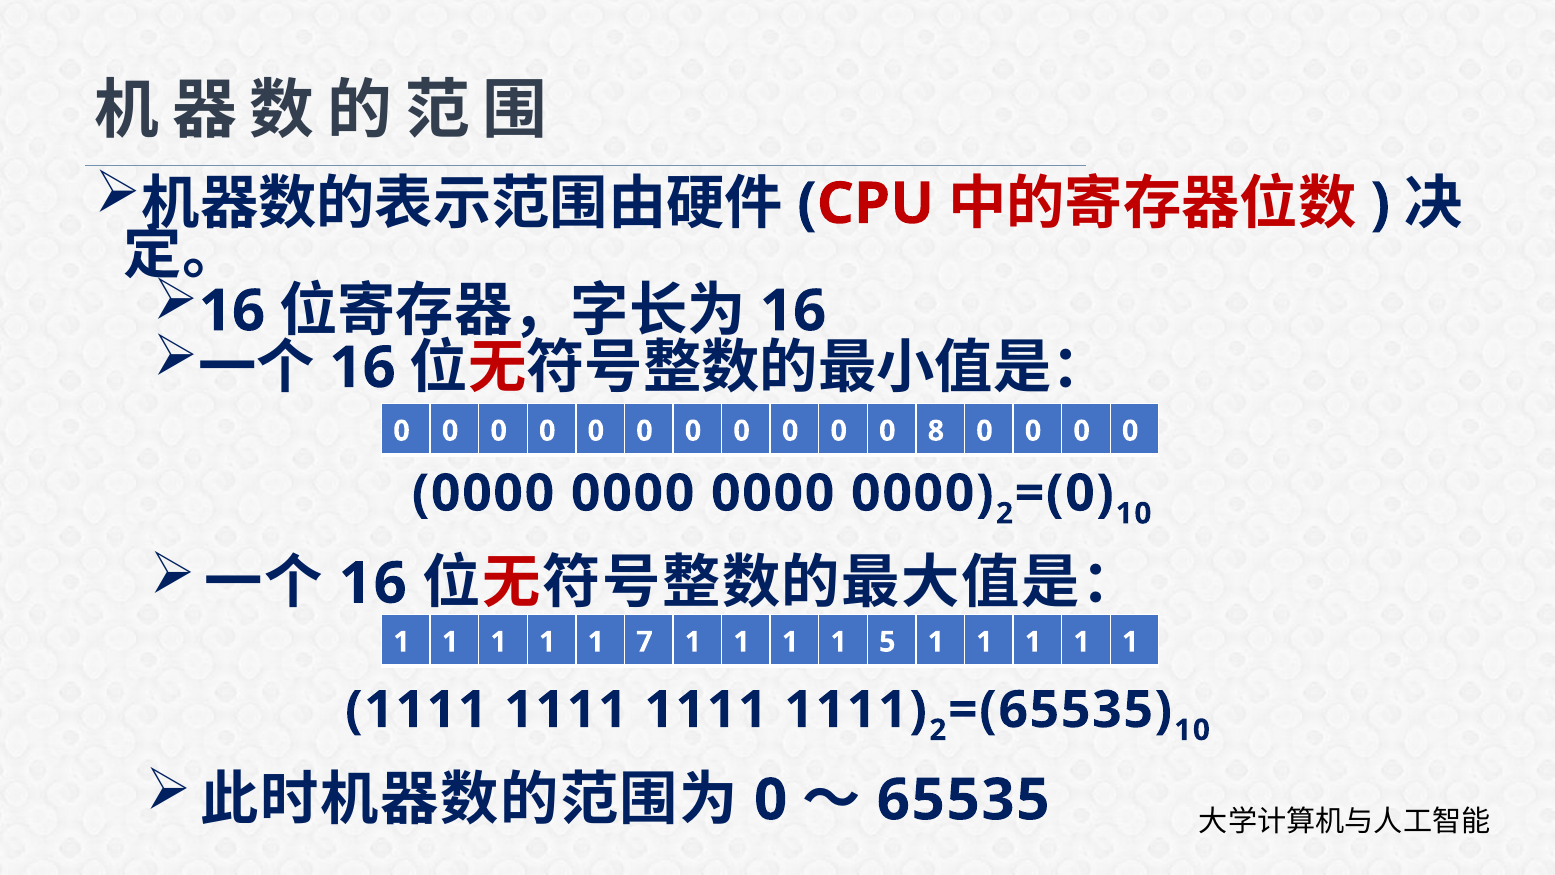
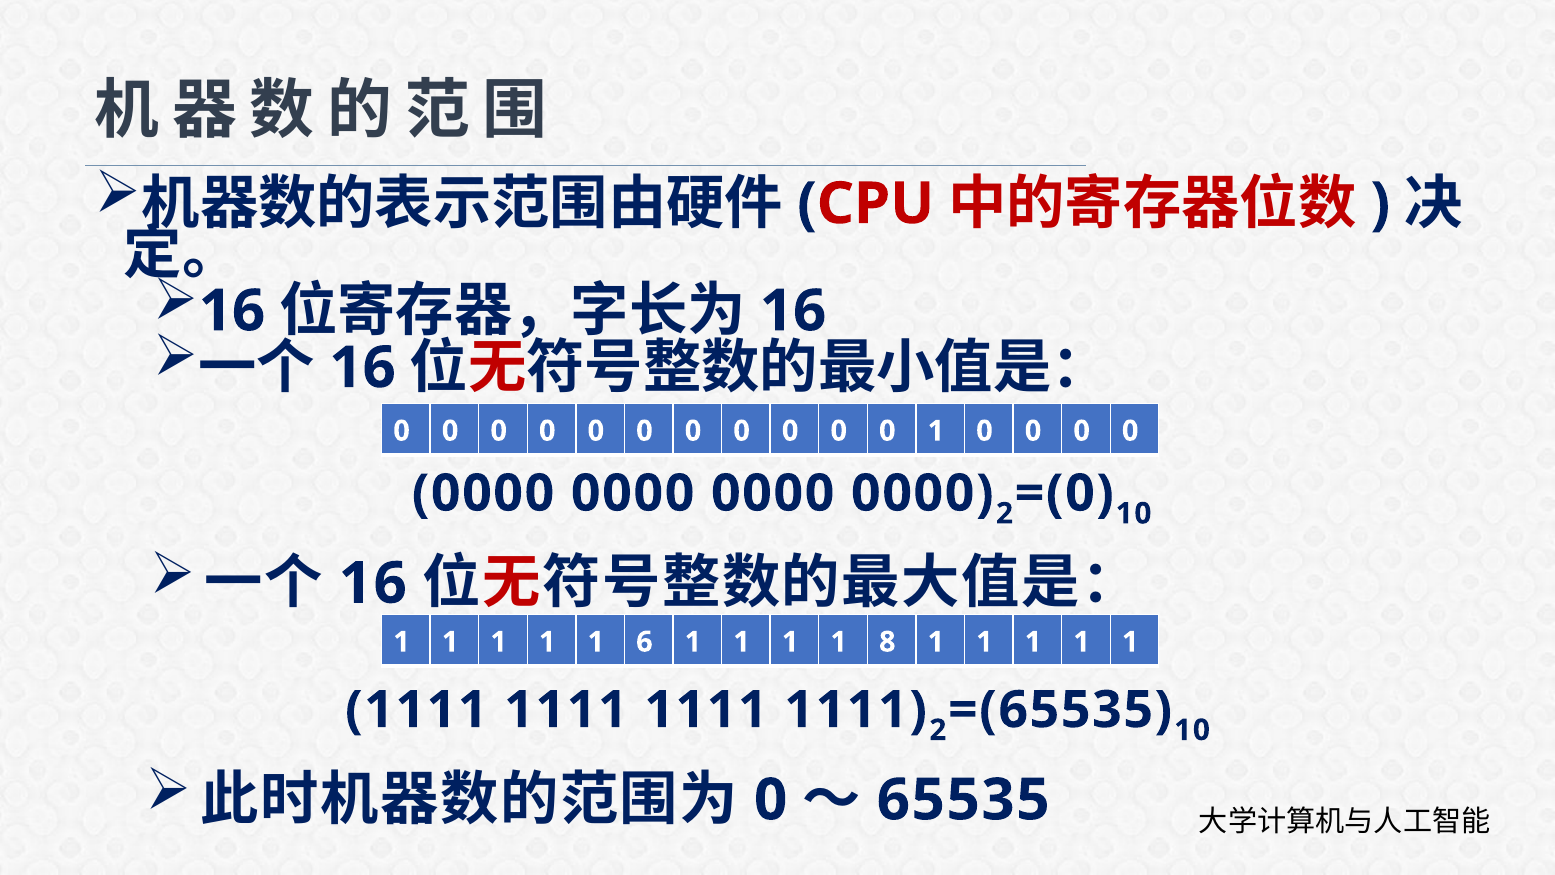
8 at (936, 431): 8 -> 1
7: 7 -> 6
5: 5 -> 8
